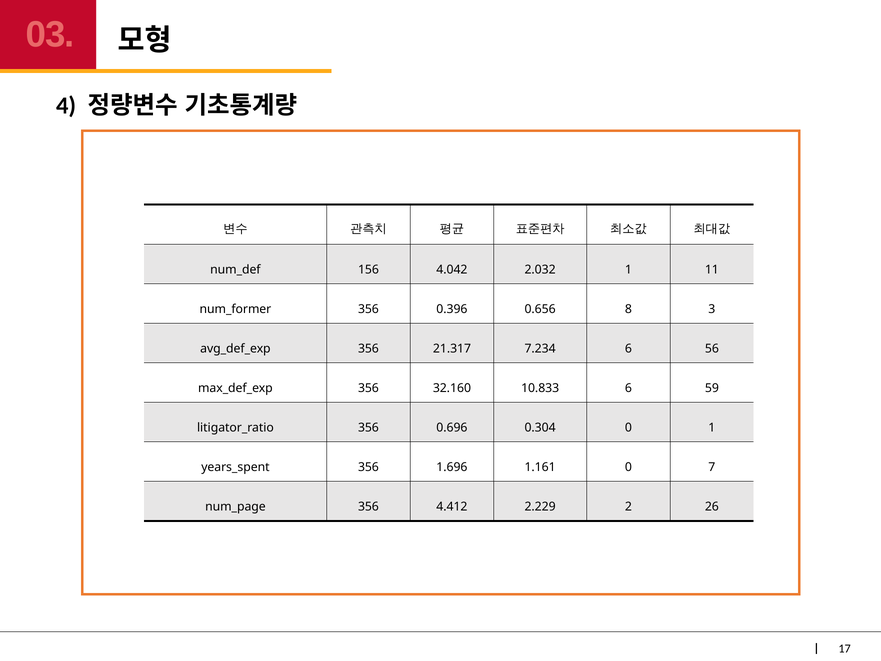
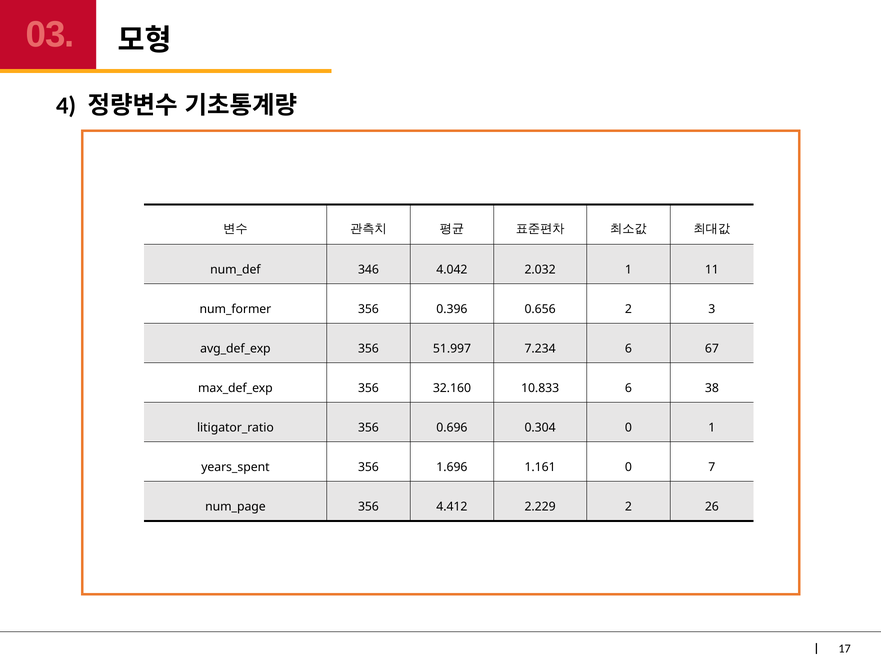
156: 156 -> 346
0.656 8: 8 -> 2
21.317: 21.317 -> 51.997
56: 56 -> 67
59: 59 -> 38
